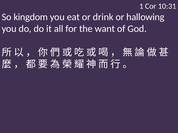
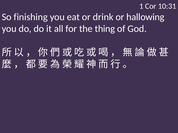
kingdom: kingdom -> finishing
want: want -> thing
